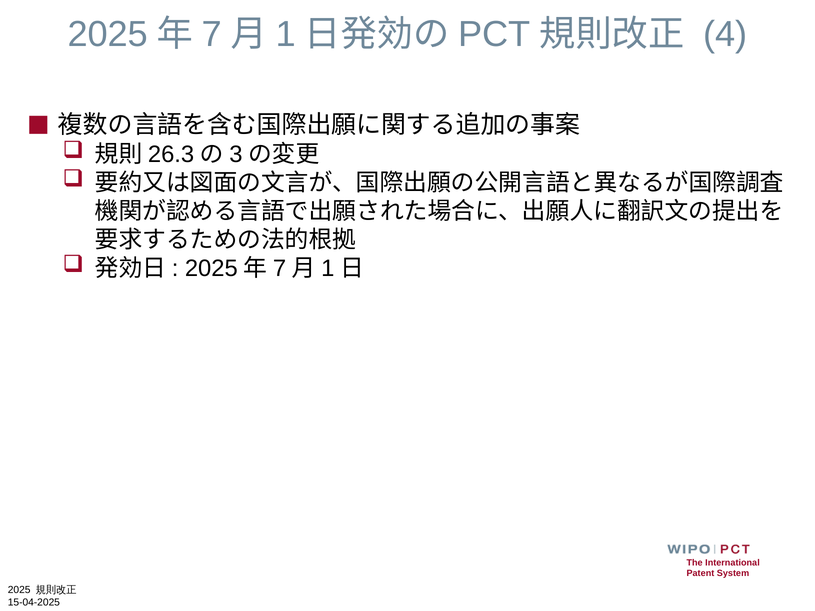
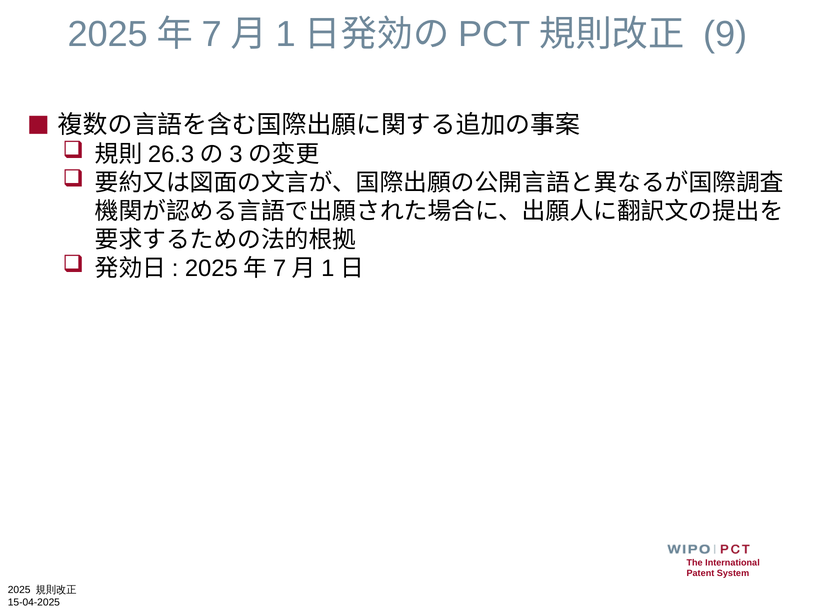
4: 4 -> 9
